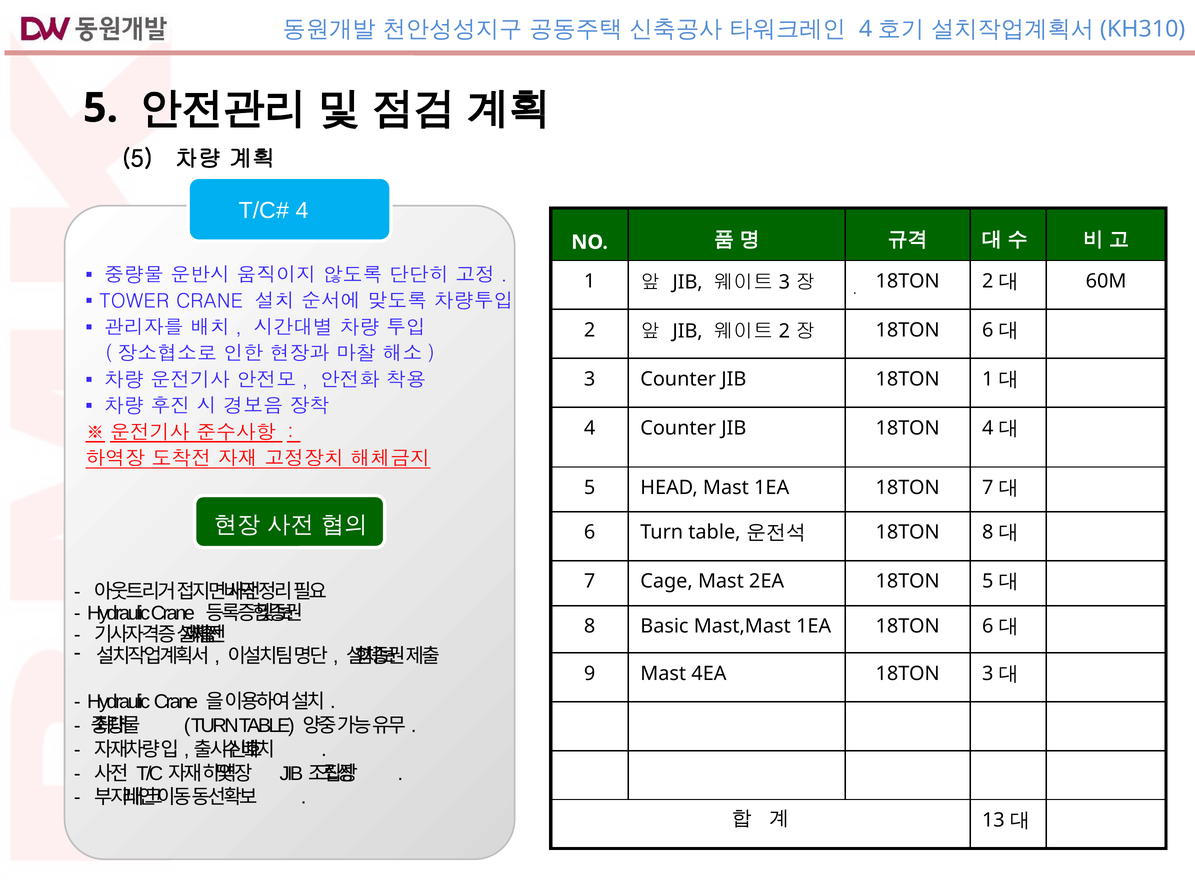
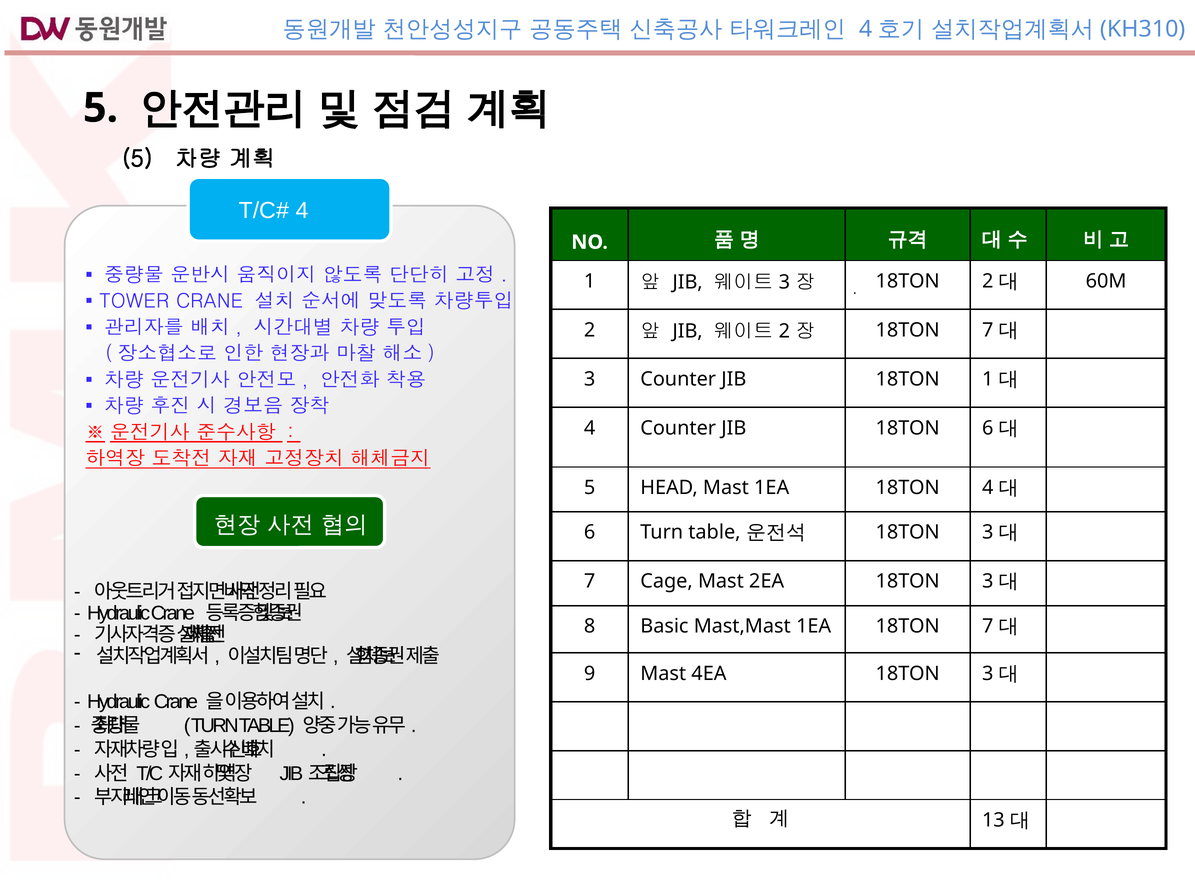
6 at (988, 330): 6 -> 7
18TON 4: 4 -> 6
18TON 7: 7 -> 4
8 at (988, 533): 8 -> 3
5 at (988, 581): 5 -> 3
6 at (988, 627): 6 -> 7
